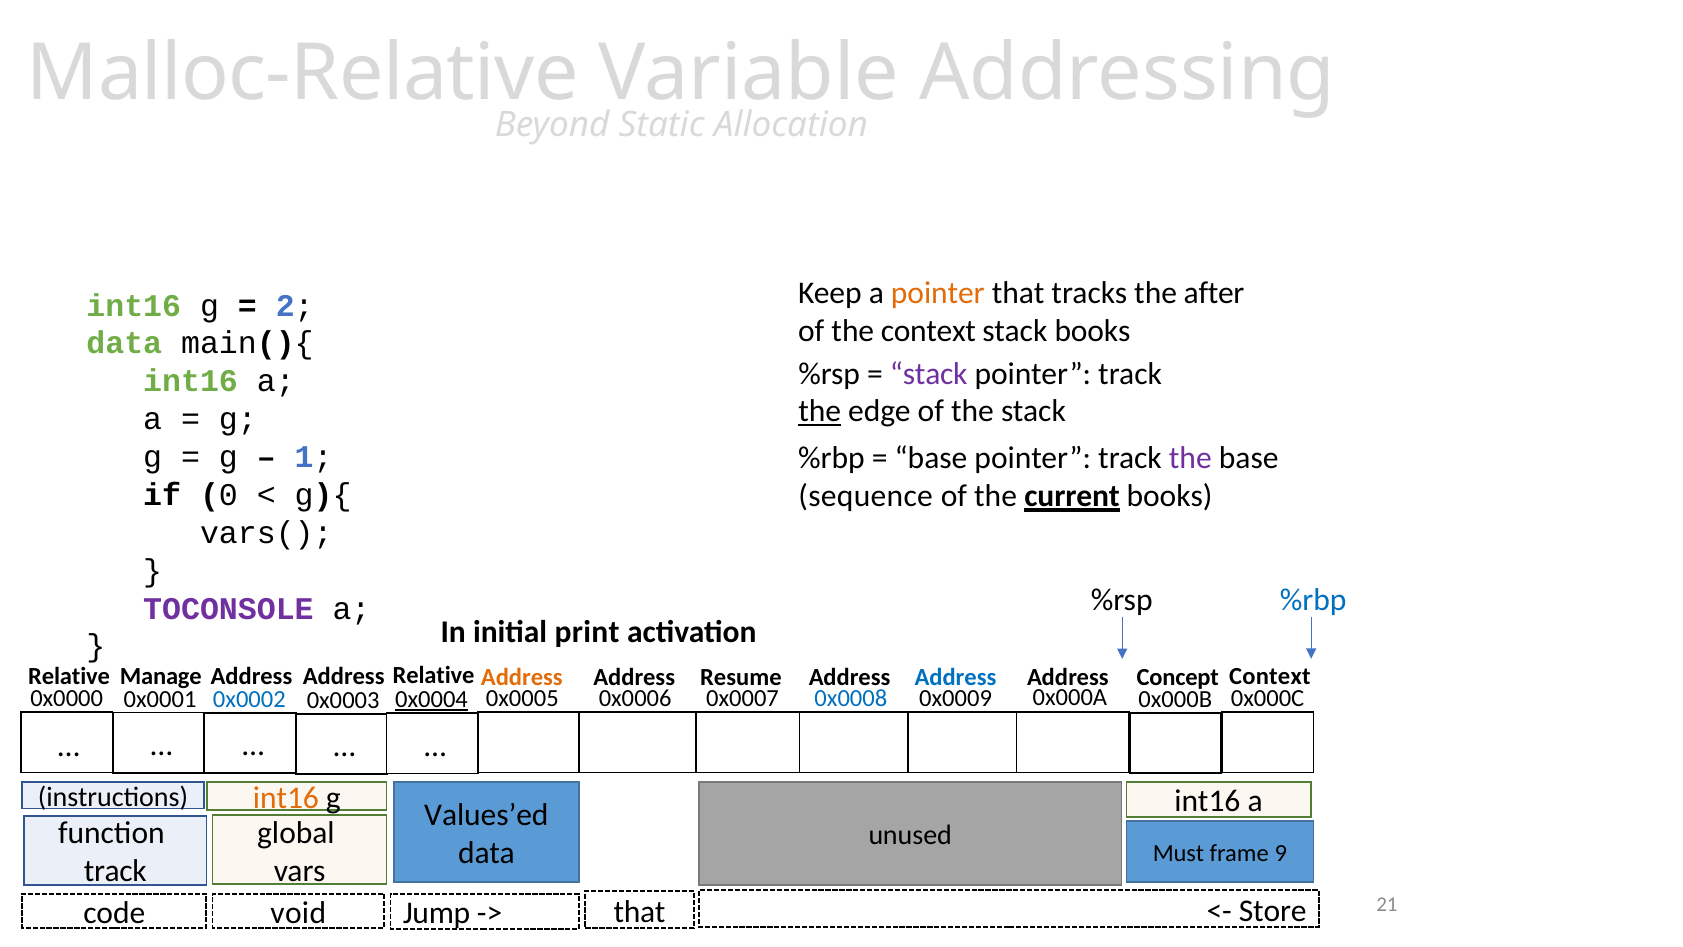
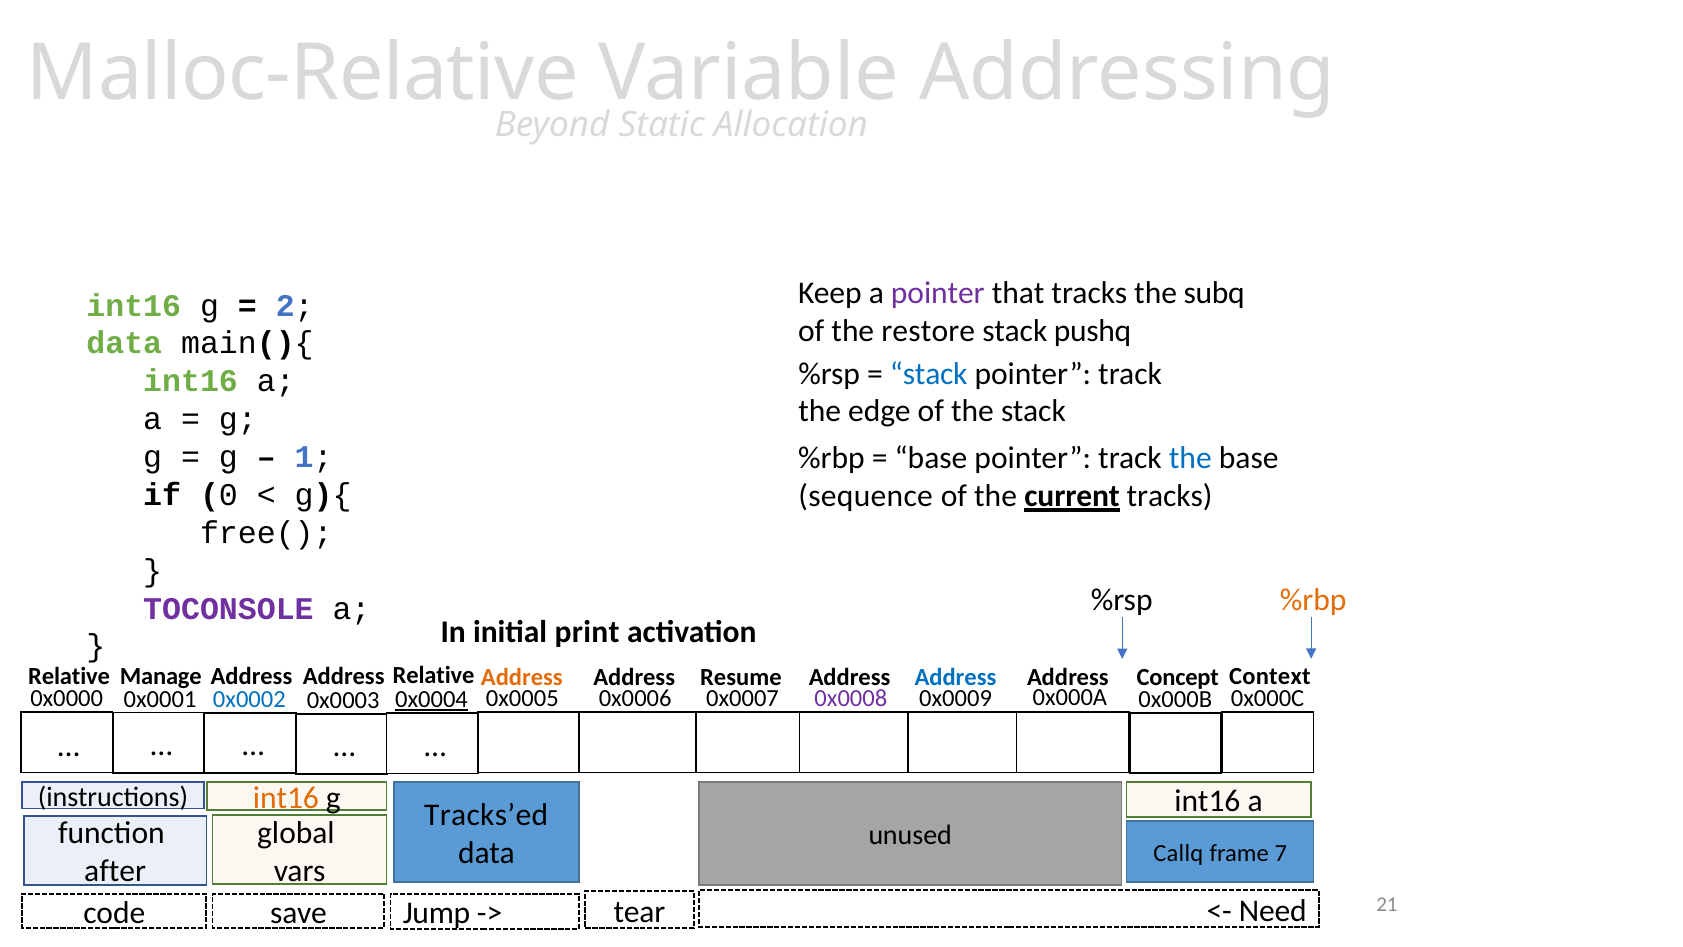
pointer at (938, 293) colour: orange -> purple
after: after -> subq
the context: context -> restore
stack books: books -> pushq
stack at (929, 374) colour: purple -> blue
the at (820, 411) underline: present -> none
the at (1190, 458) colour: purple -> blue
current books: books -> tracks
vars(: vars( -> free(
%rbp at (1313, 600) colour: blue -> orange
0x0008 colour: blue -> purple
Values’ed: Values’ed -> Tracks’ed
Must: Must -> Callq
9: 9 -> 7
track at (115, 871): track -> after
that at (639, 911): that -> tear
Store: Store -> Need
void: void -> save
